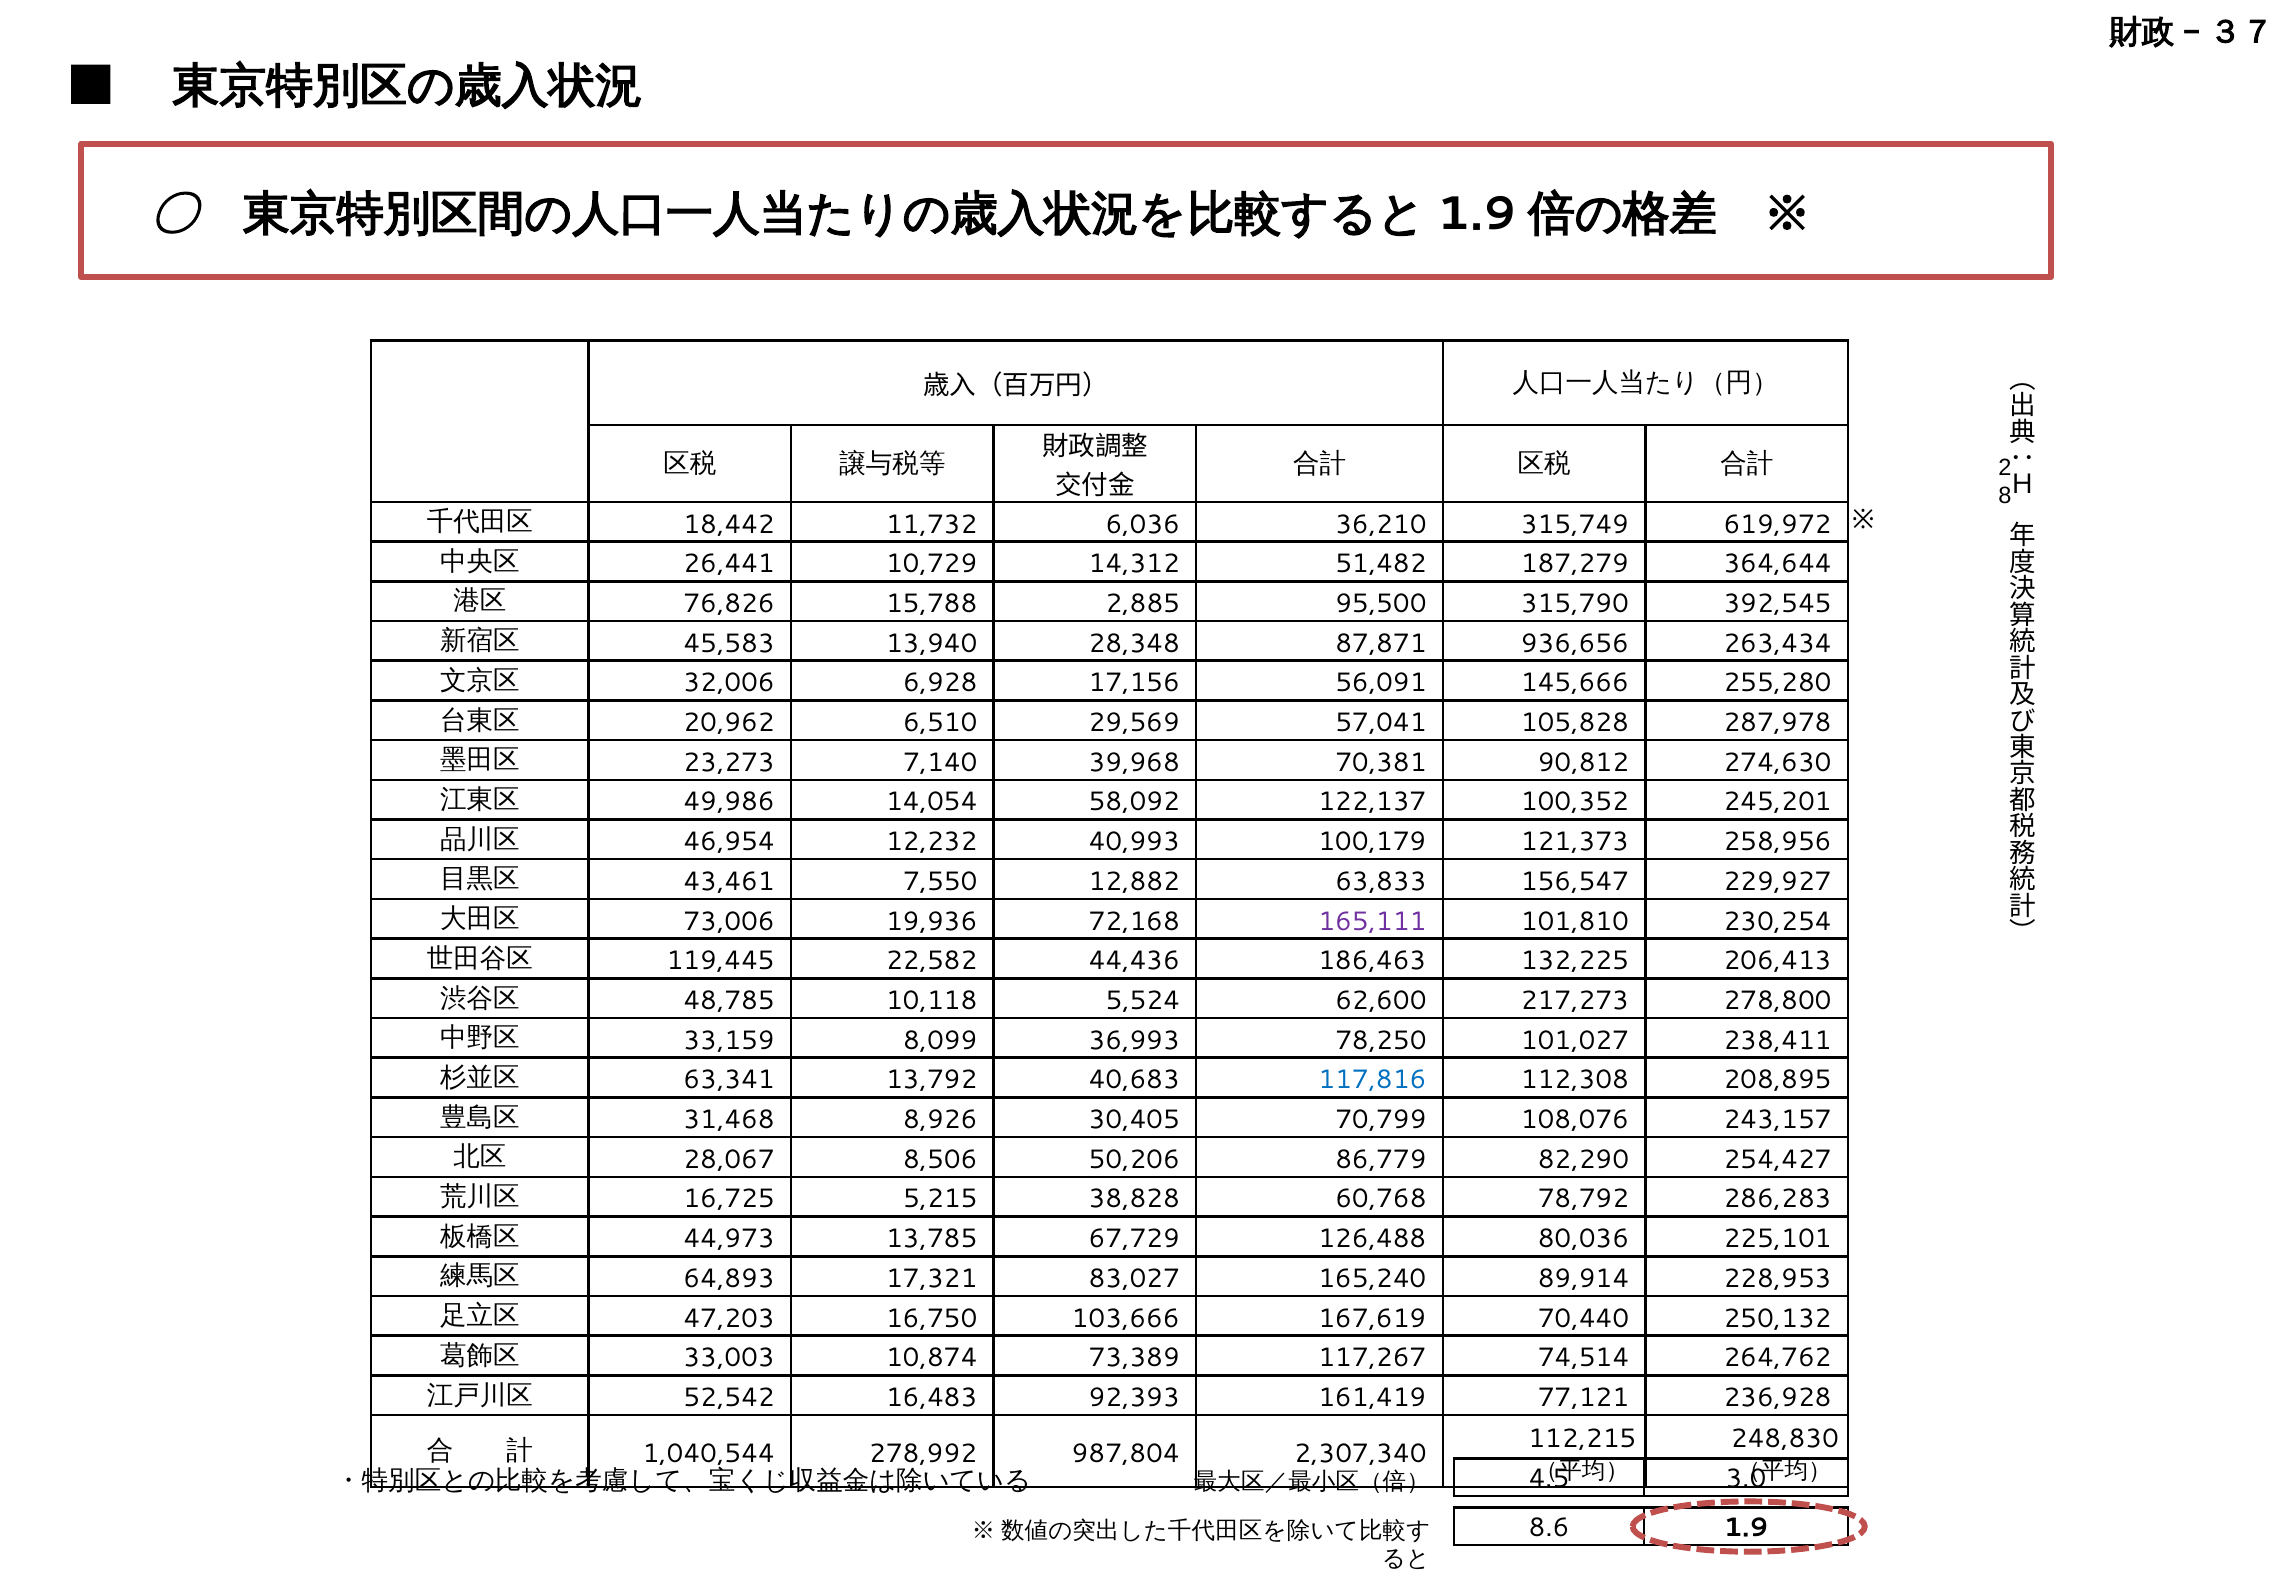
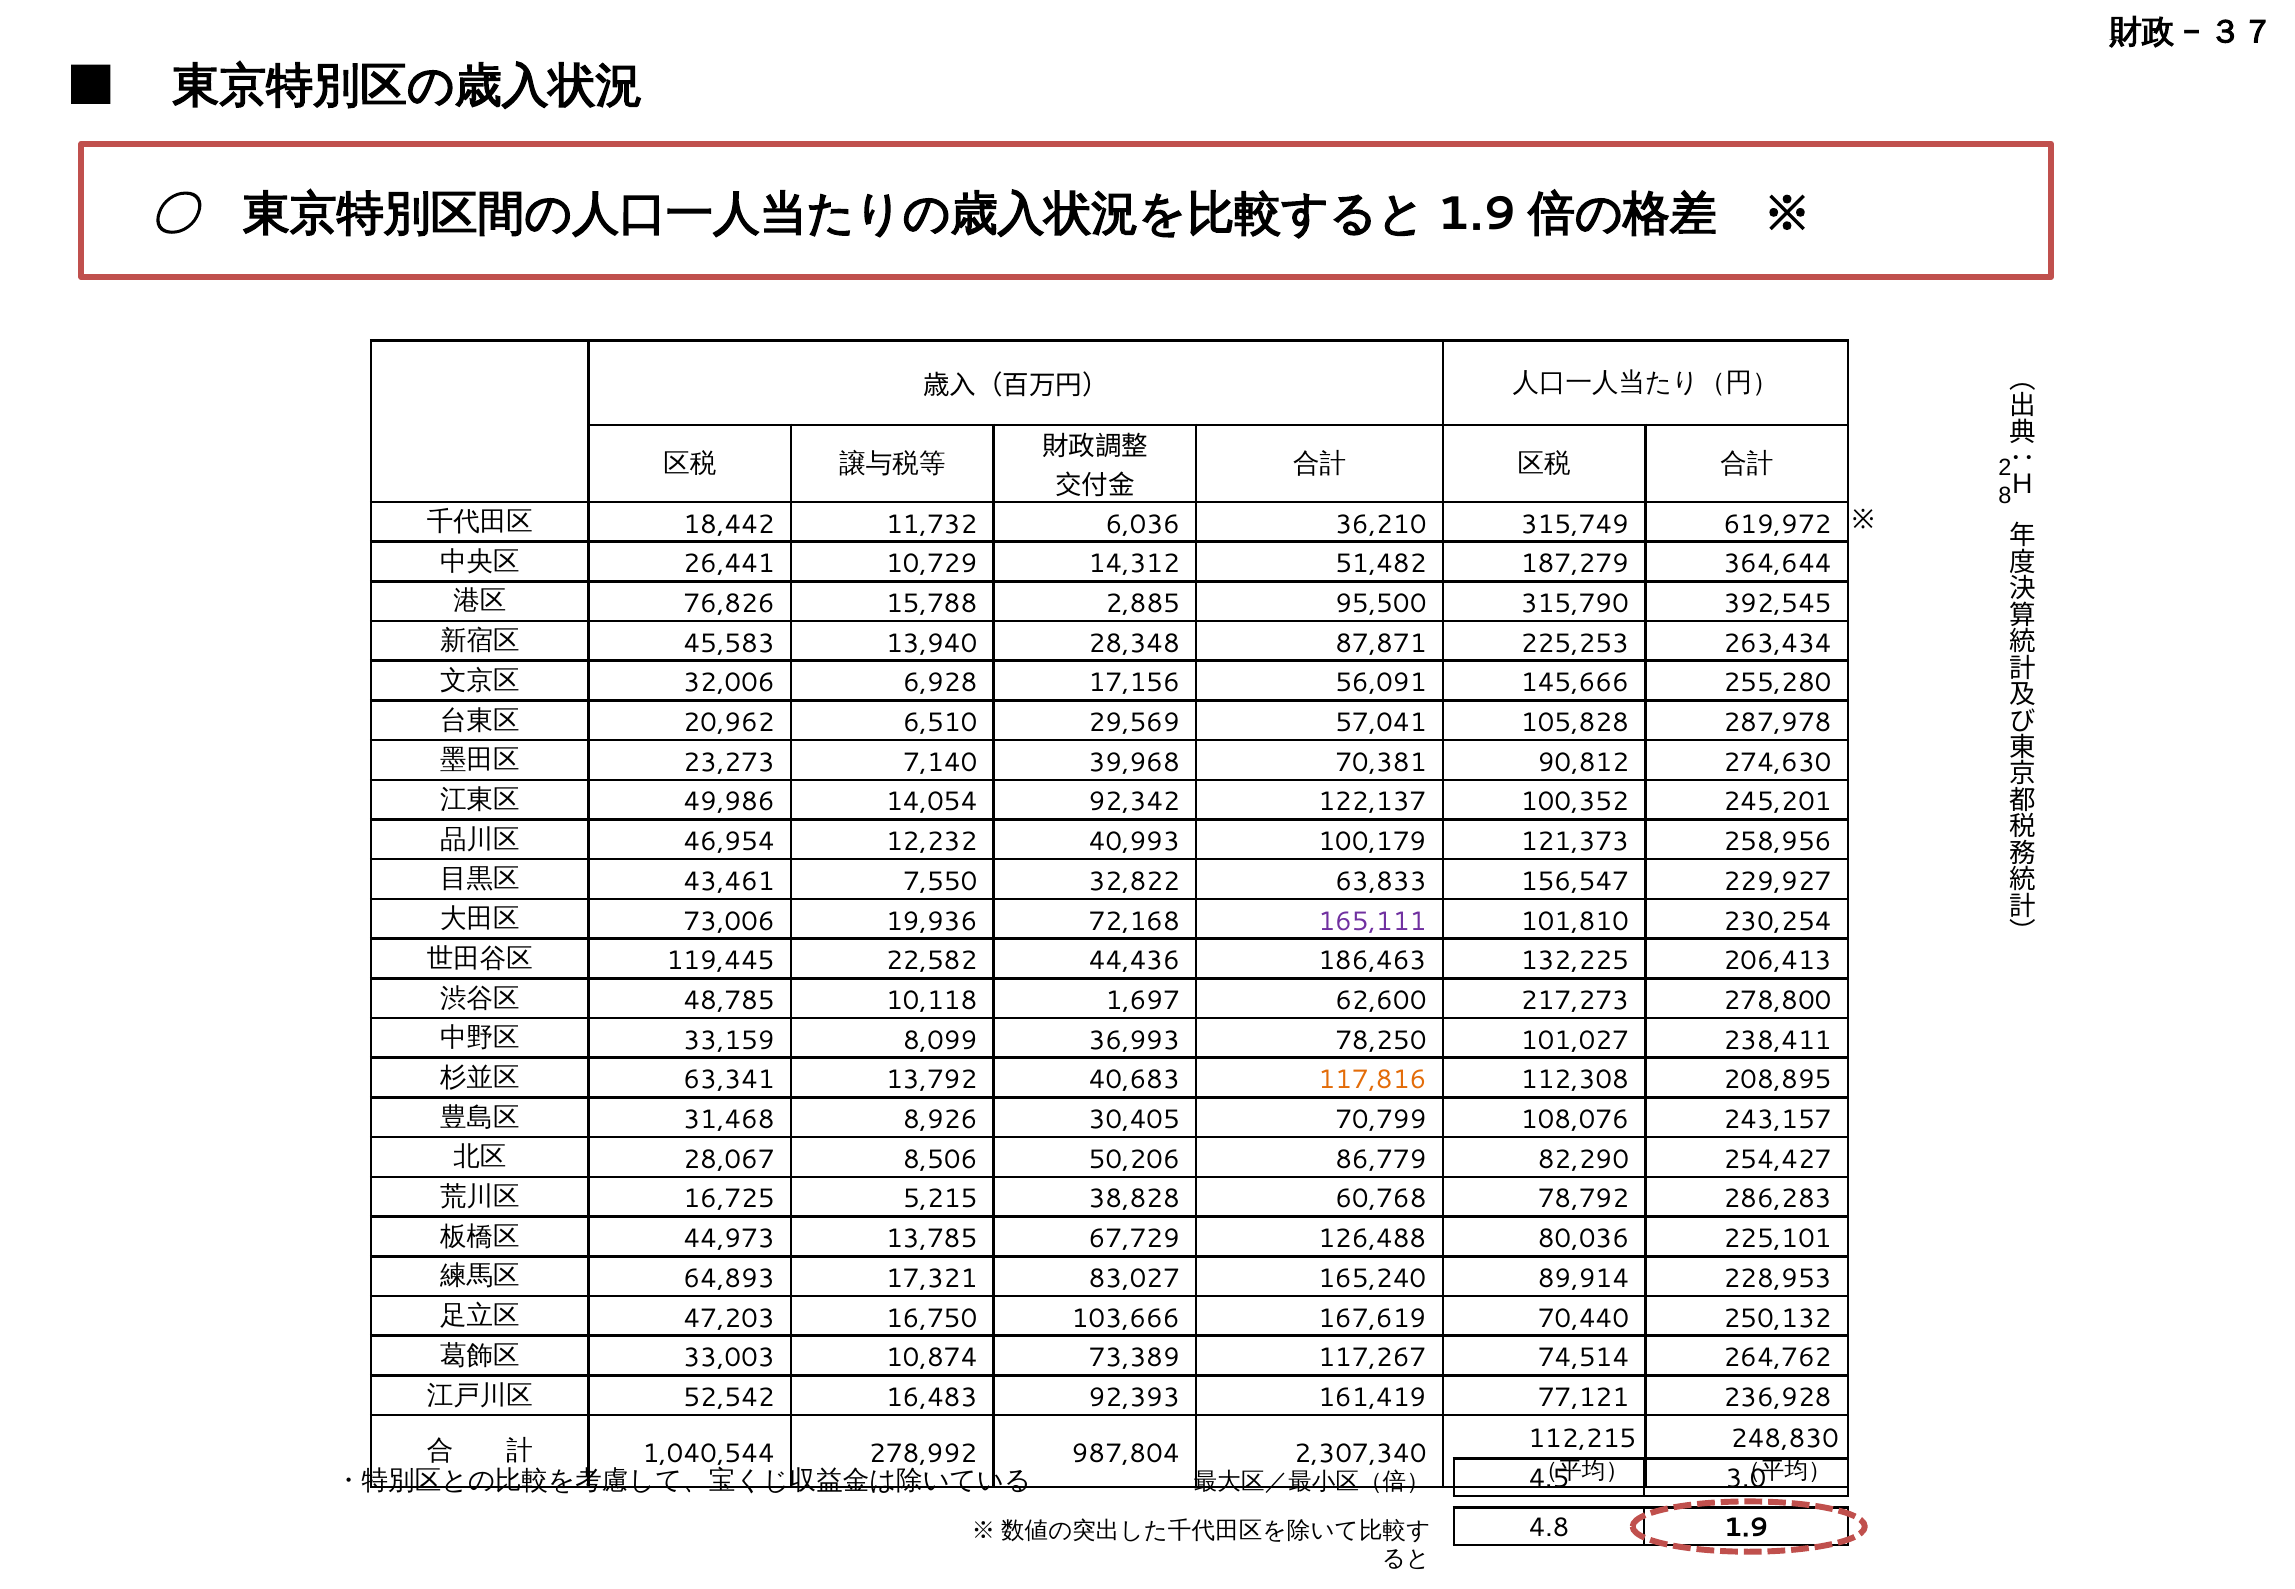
936,656: 936,656 -> 225,253
58,092: 58,092 -> 92,342
12,882: 12,882 -> 32,822
5,524: 5,524 -> 1,697
117,816 colour: blue -> orange
8.6: 8.6 -> 4.8
